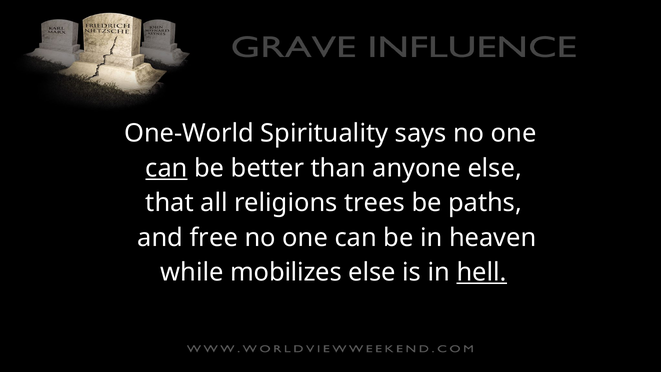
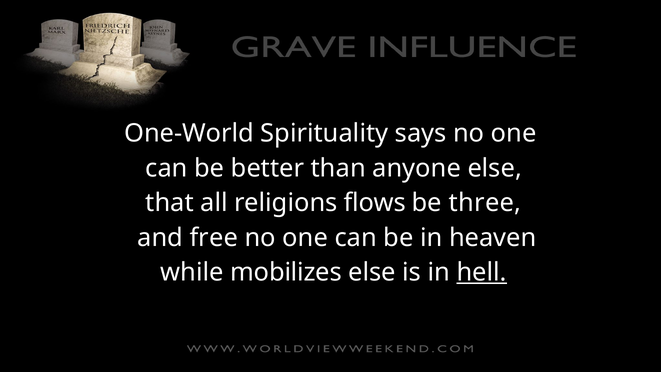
can at (166, 168) underline: present -> none
trees: trees -> flows
paths: paths -> three
